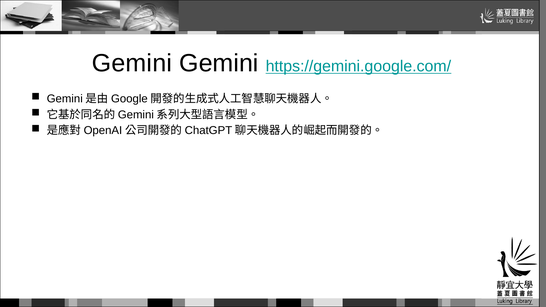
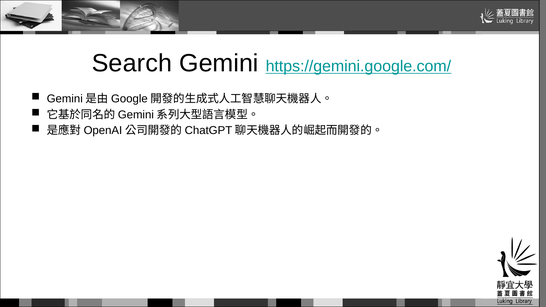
Gemini at (132, 63): Gemini -> Search
